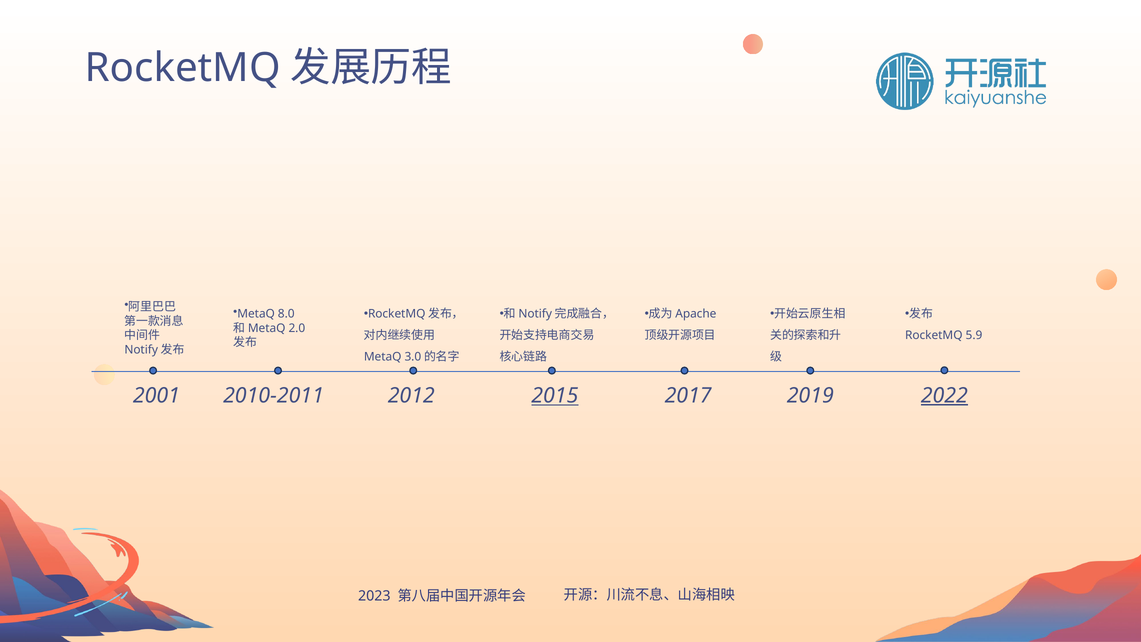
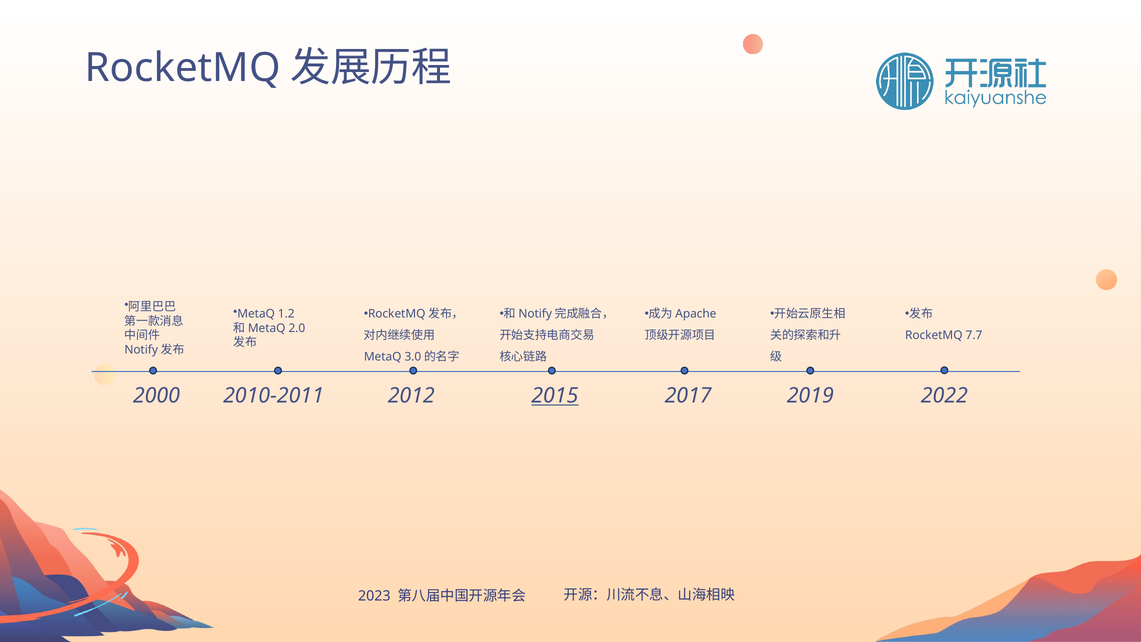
8.0: 8.0 -> 1.2
5.9: 5.9 -> 7.7
2022 underline: present -> none
2001: 2001 -> 2000
